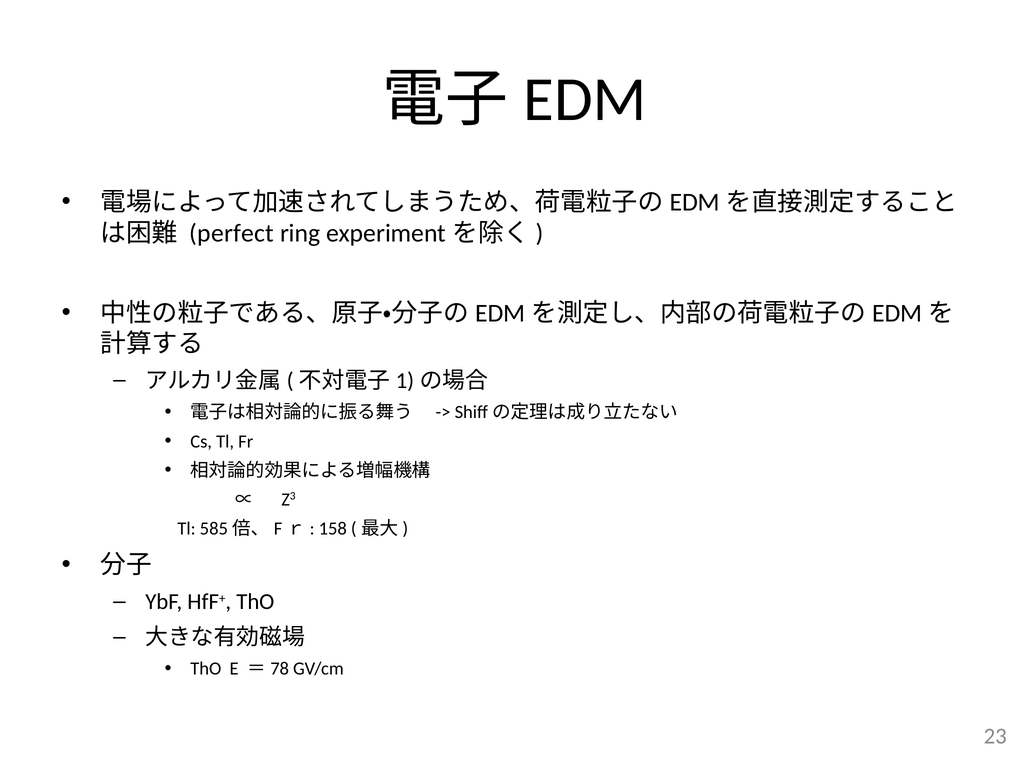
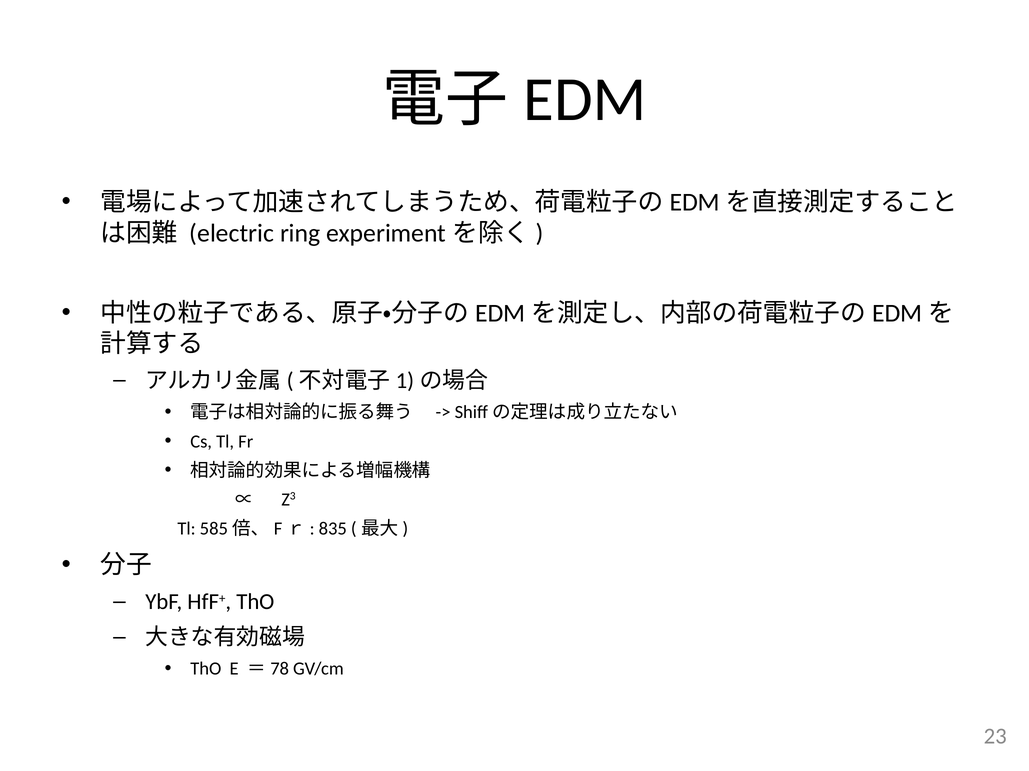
perfect: perfect -> electric
158: 158 -> 835
